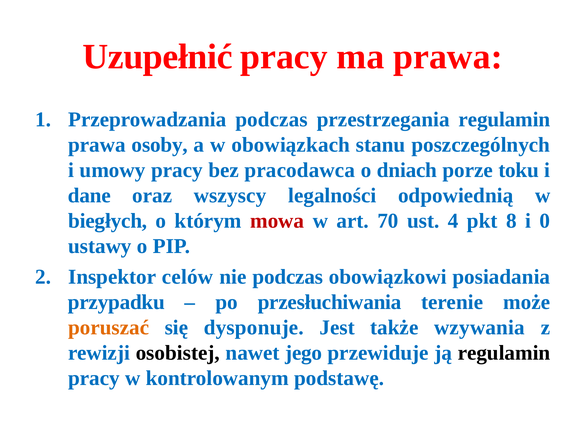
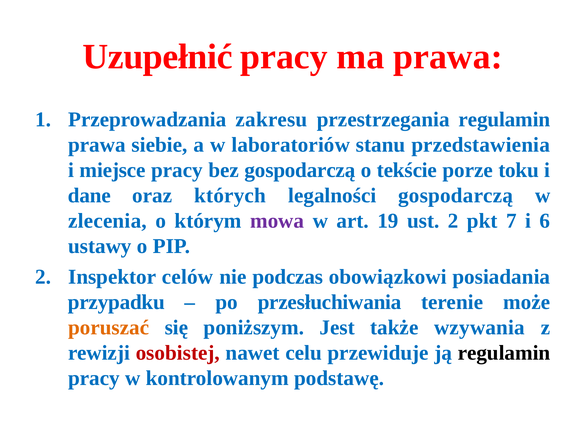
Przeprowadzania podczas: podczas -> zakresu
osoby: osoby -> siebie
obowiązkach: obowiązkach -> laboratoriów
poszczególnych: poszczególnych -> przedstawienia
umowy: umowy -> miejsce
bez pracodawca: pracodawca -> gospodarczą
dniach: dniach -> tekście
wszyscy: wszyscy -> których
legalności odpowiednią: odpowiednią -> gospodarczą
biegłych: biegłych -> zlecenia
mowa colour: red -> purple
70: 70 -> 19
ust 4: 4 -> 2
8: 8 -> 7
0: 0 -> 6
dysponuje: dysponuje -> poniższym
osobistej colour: black -> red
jego: jego -> celu
